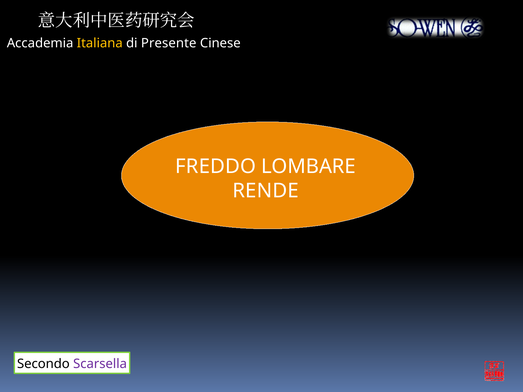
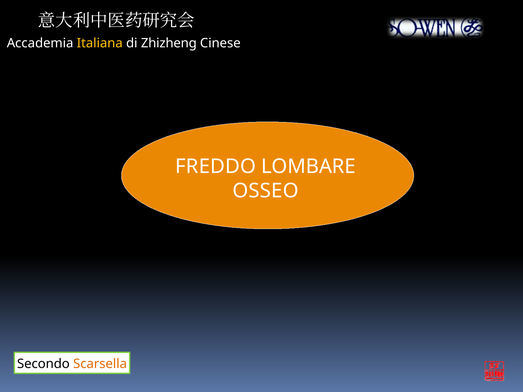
Presente: Presente -> Zhizheng
RENDE: RENDE -> OSSEO
Scarsella colour: purple -> orange
